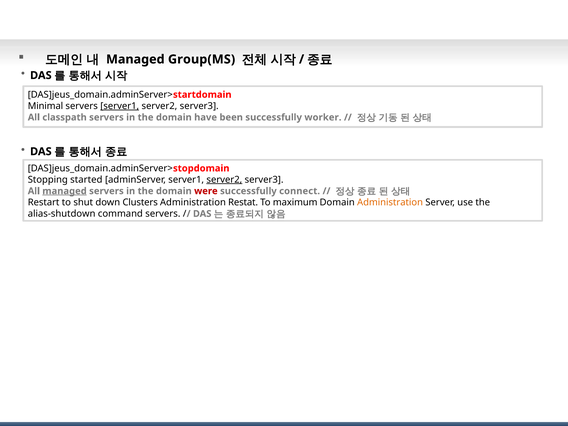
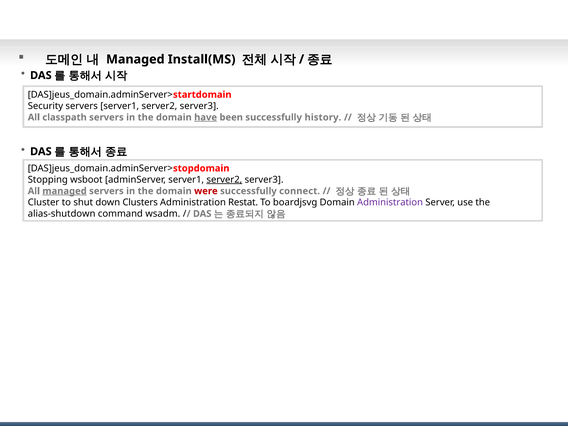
Group(MS: Group(MS -> Install(MS
Minimal: Minimal -> Security
server1 at (120, 106) underline: present -> none
have underline: none -> present
worker: worker -> history
started: started -> wsboot
Restart: Restart -> Cluster
maximum: maximum -> boardjsvg
Administration at (390, 202) colour: orange -> purple
command servers: servers -> wsadm
